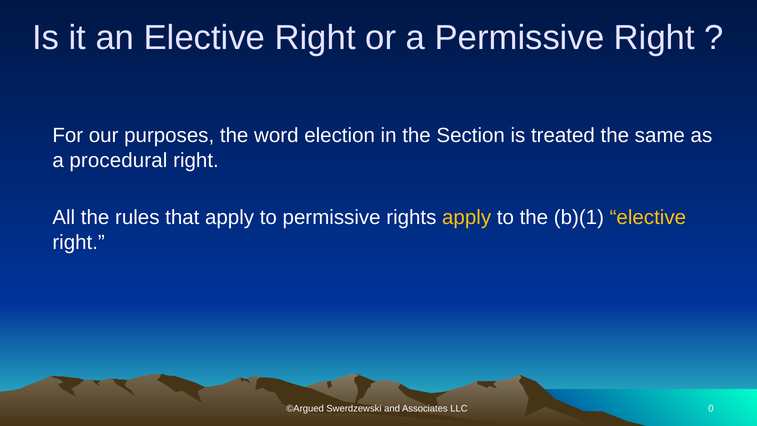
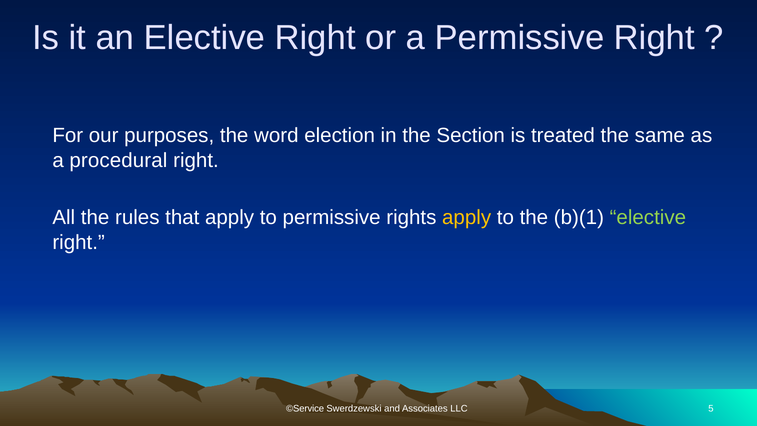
elective at (648, 218) colour: yellow -> light green
©Argued: ©Argued -> ©Service
0: 0 -> 5
